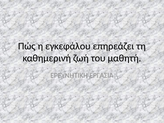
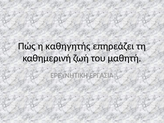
εγκεφάλου: εγκεφάλου -> καθηγητής
